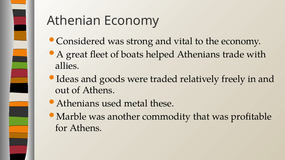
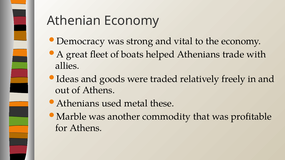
Considered: Considered -> Democracy
